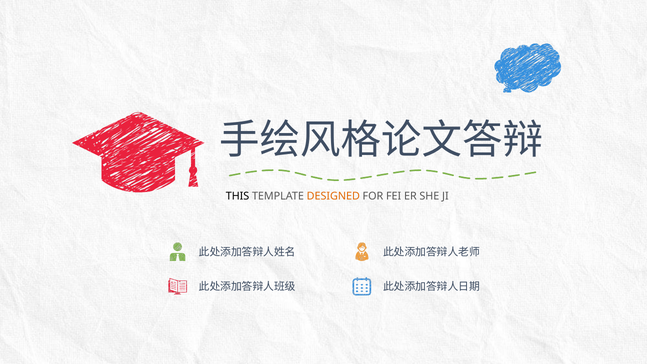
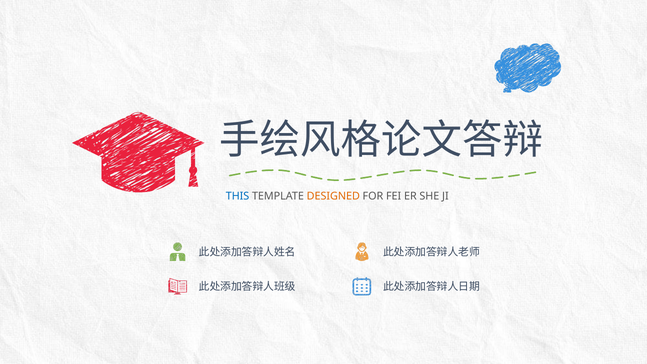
THIS colour: black -> blue
